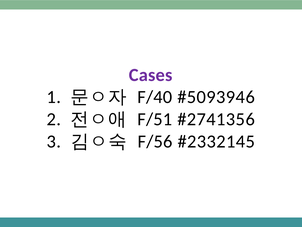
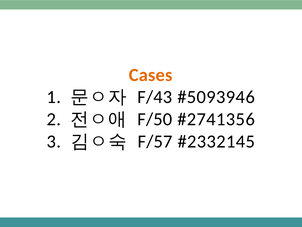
Cases colour: purple -> orange
F/40: F/40 -> F/43
F/51: F/51 -> F/50
F/56: F/56 -> F/57
